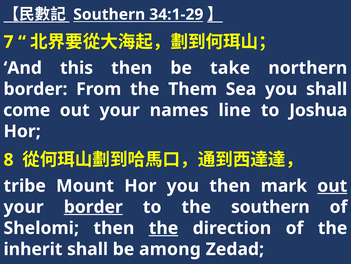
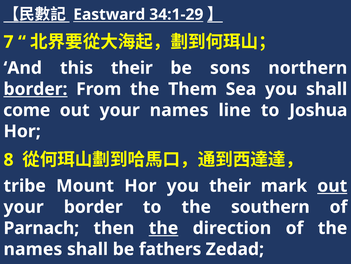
Southern at (109, 14): Southern -> Eastward
this then: then -> their
take: take -> sons
border at (35, 89) underline: none -> present
you then: then -> their
border at (93, 206) underline: present -> none
Shelomi: Shelomi -> Parnach
inherit at (33, 249): inherit -> names
among: among -> fathers
